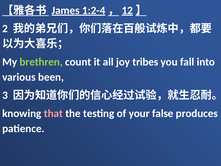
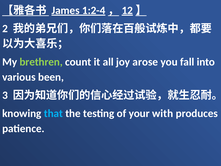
tribes: tribes -> arose
that colour: pink -> light blue
false: false -> with
